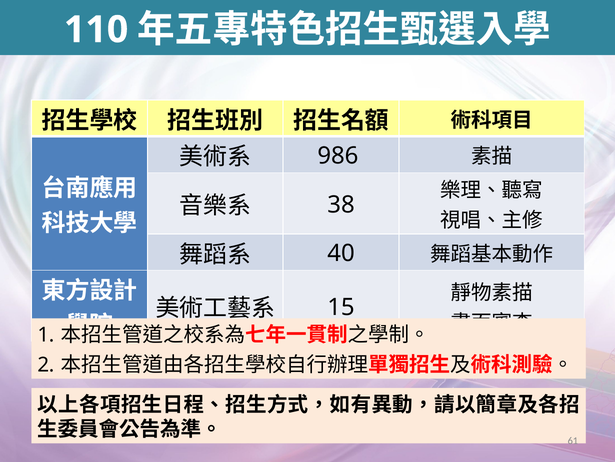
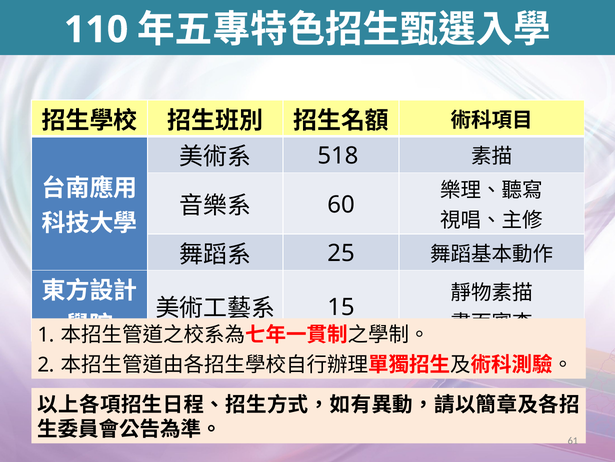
986: 986 -> 518
38: 38 -> 60
40: 40 -> 25
